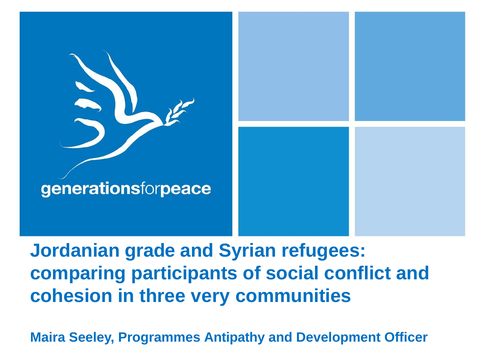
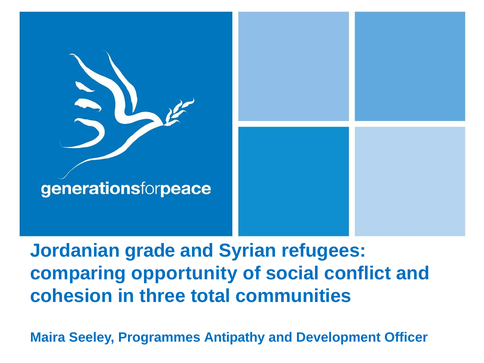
participants: participants -> opportunity
very: very -> total
